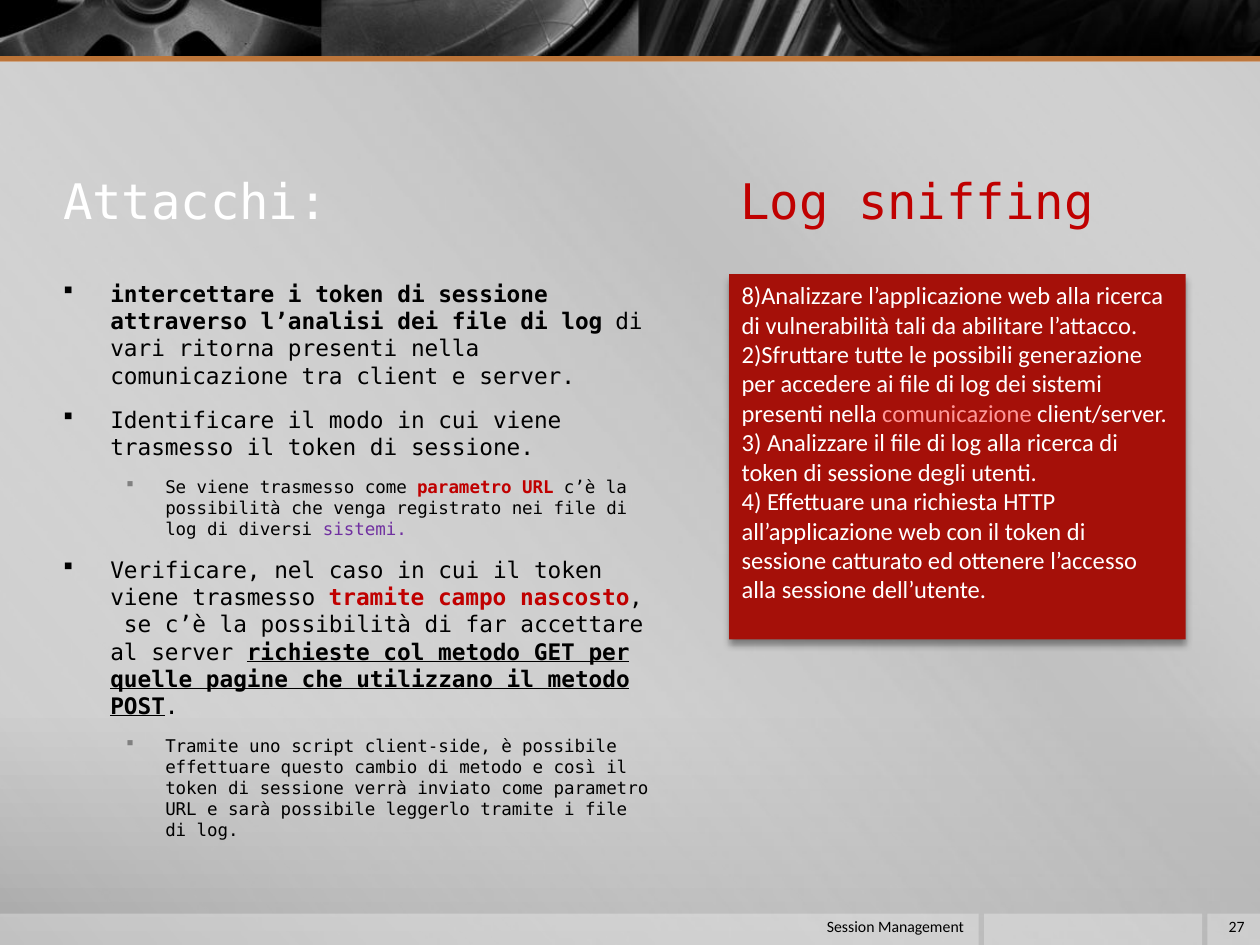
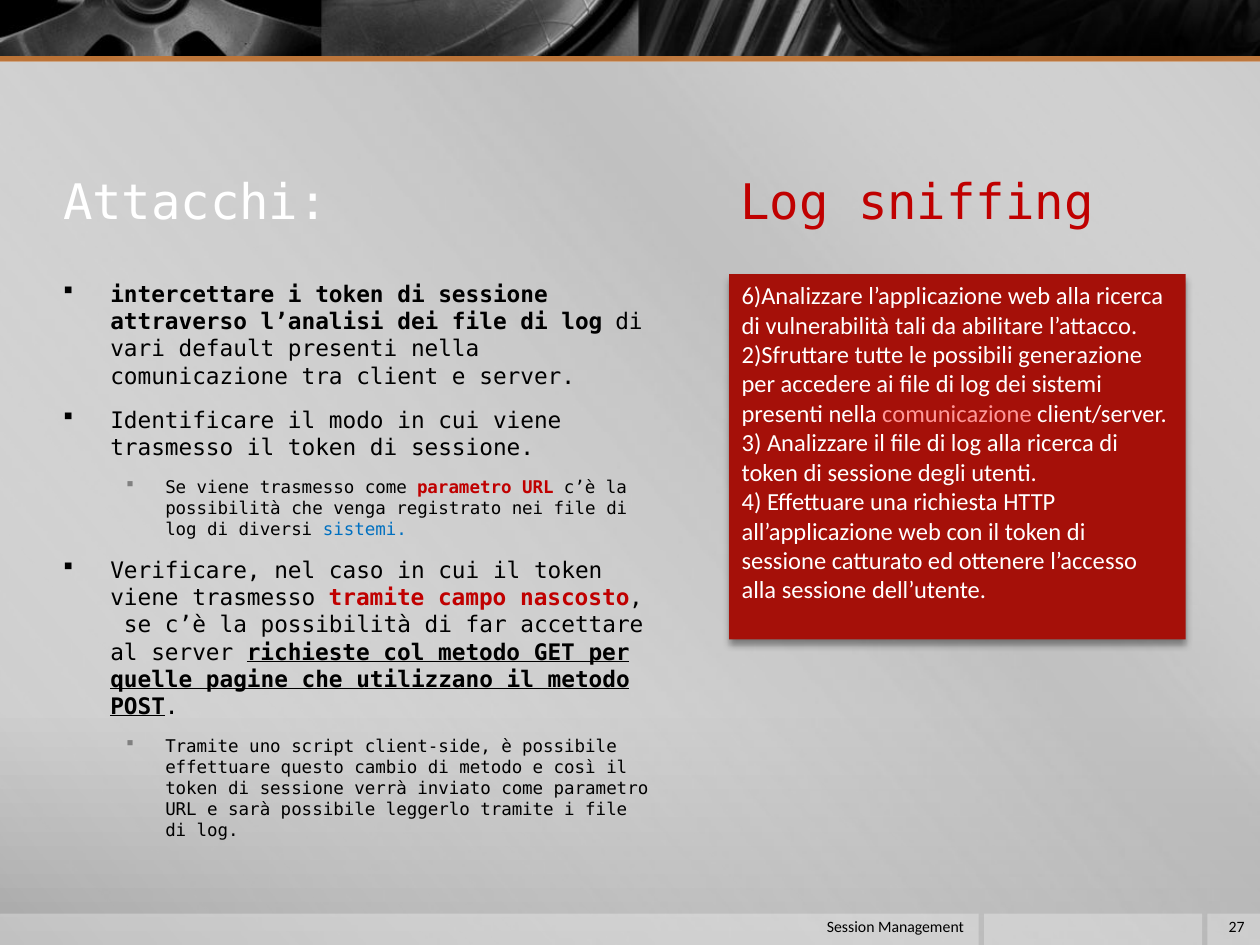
8)Analizzare: 8)Analizzare -> 6)Analizzare
ritorna: ritorna -> default
sistemi at (365, 529) colour: purple -> blue
